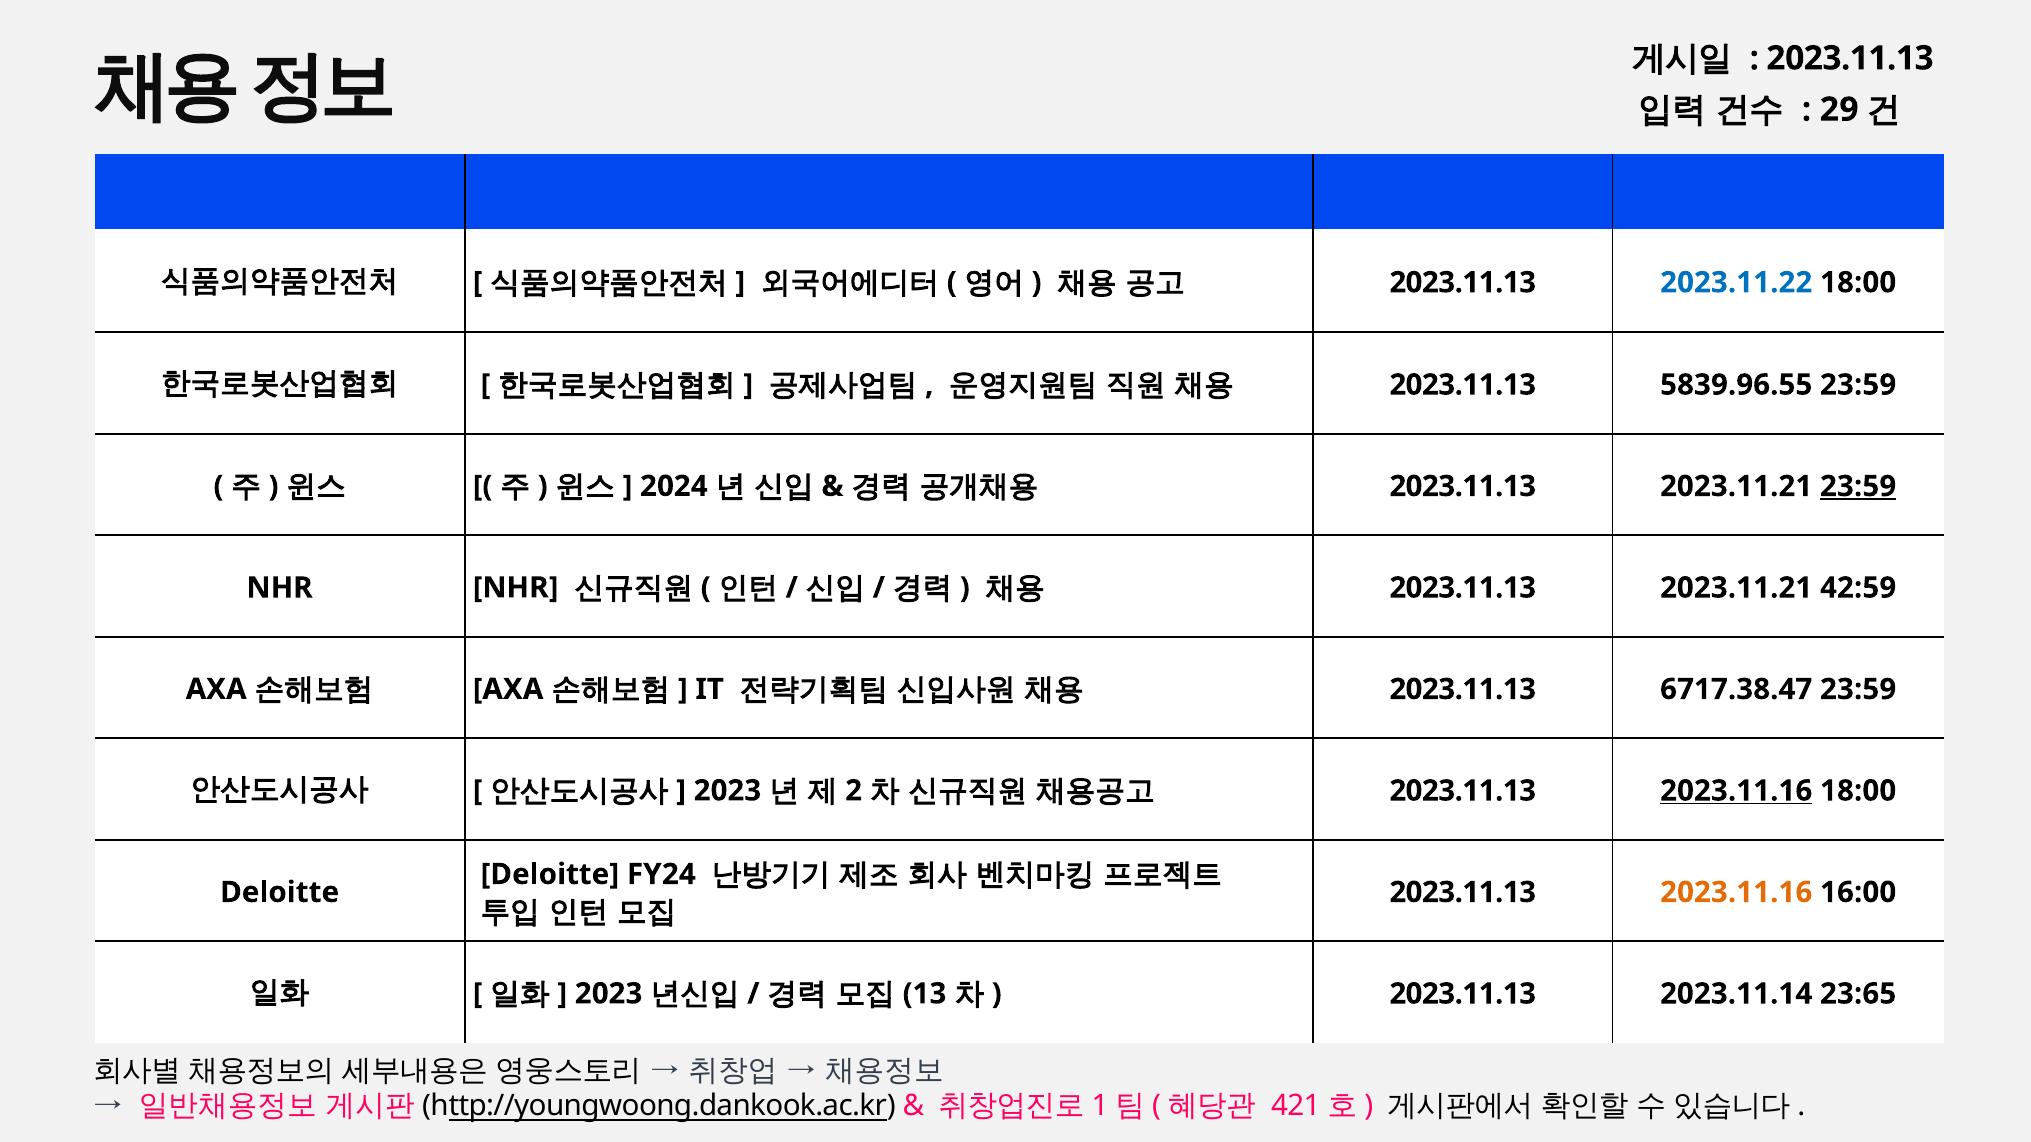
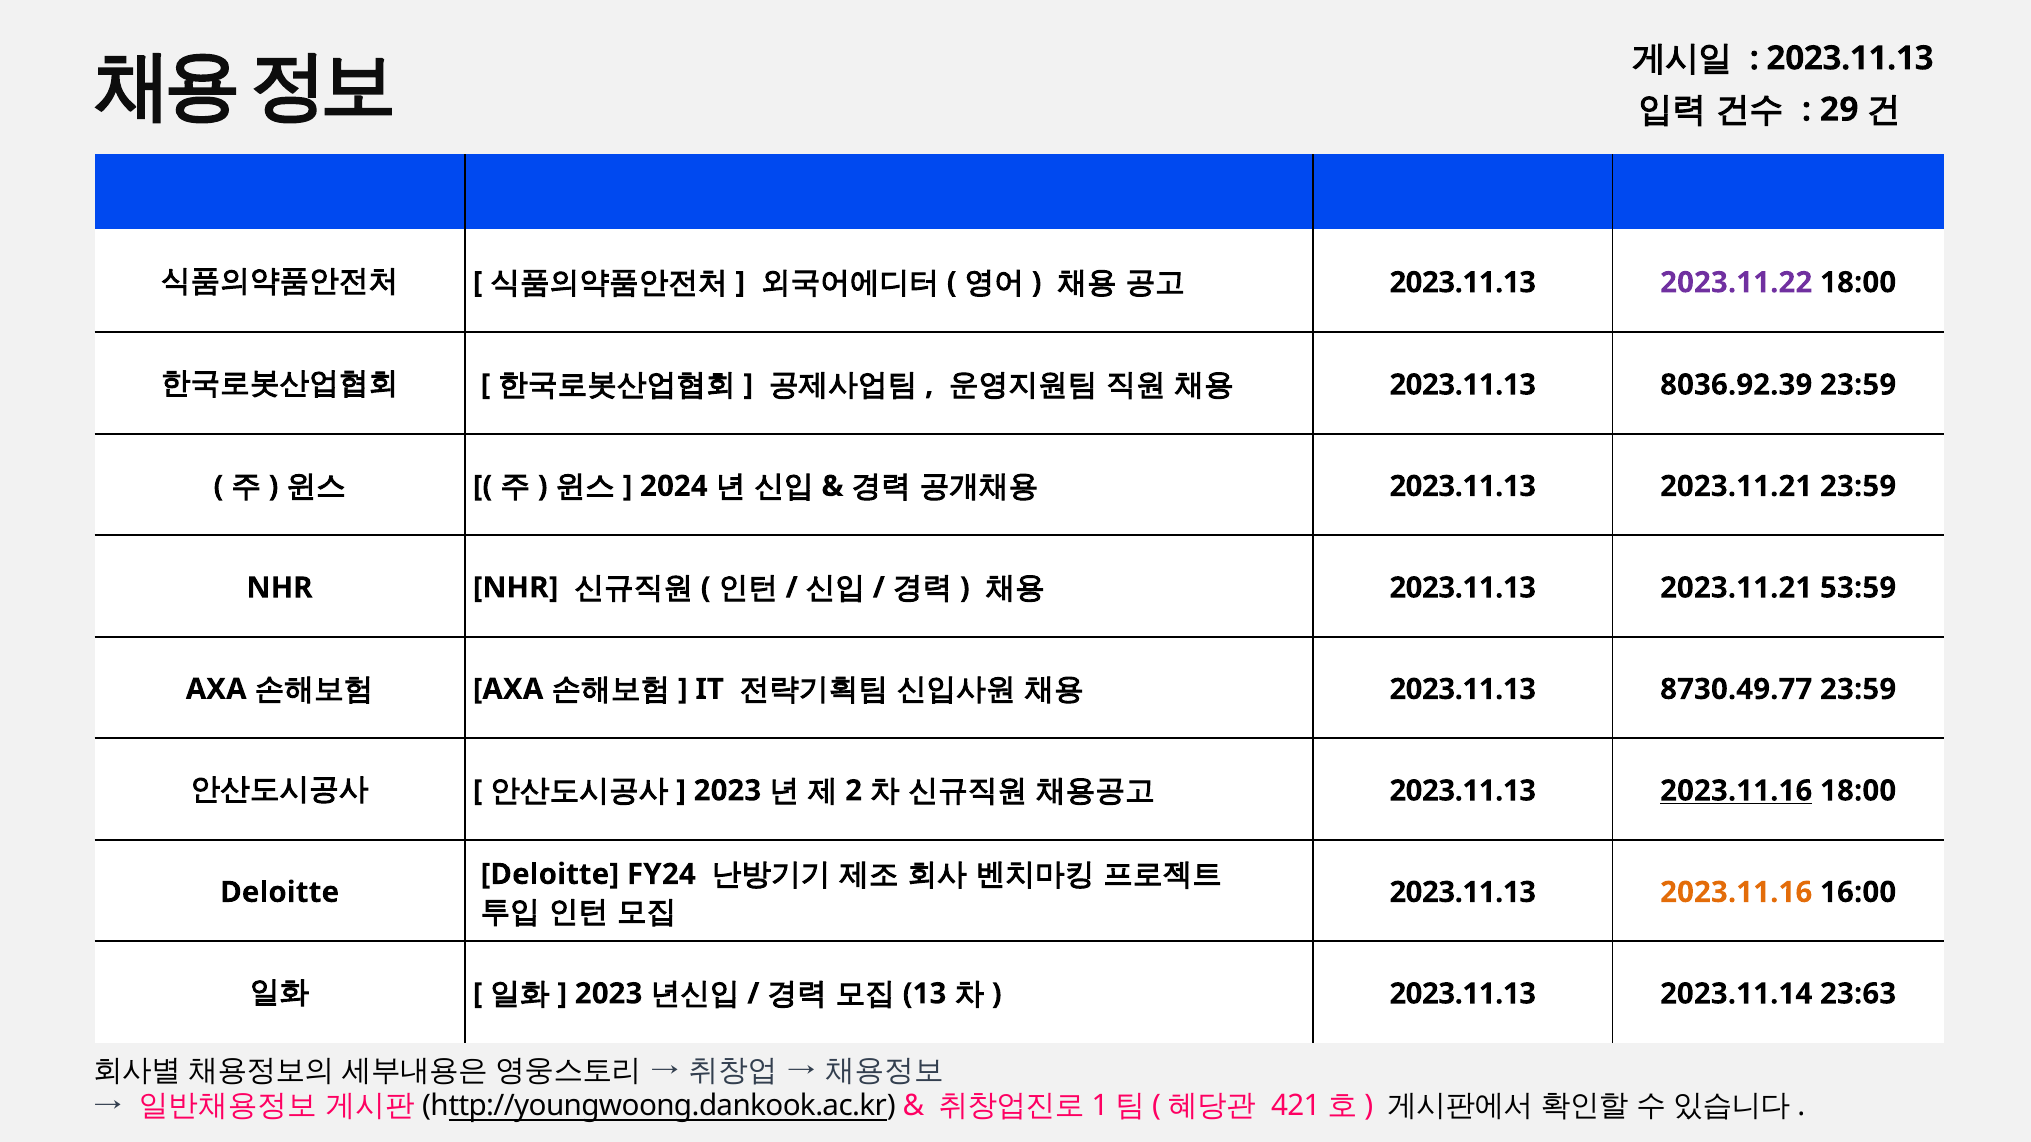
2023.11.22 colour: blue -> purple
5839.96.55: 5839.96.55 -> 8036.92.39
23:59 at (1858, 486) underline: present -> none
42:59: 42:59 -> 53:59
6717.38.47: 6717.38.47 -> 8730.49.77
23:65: 23:65 -> 23:63
